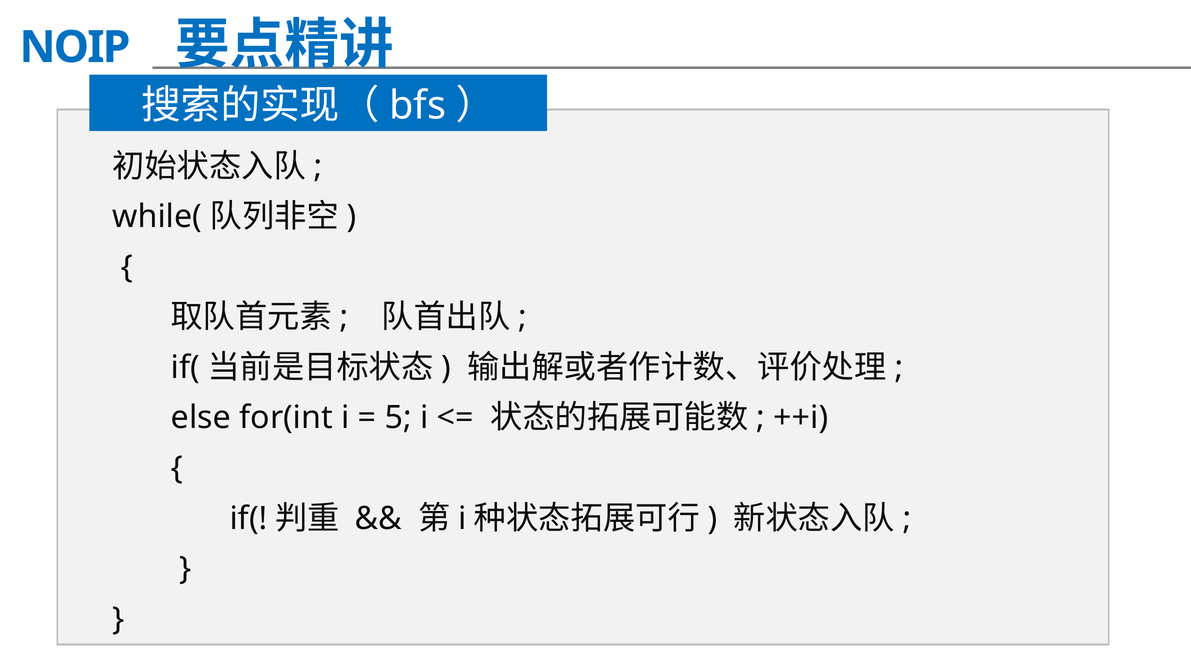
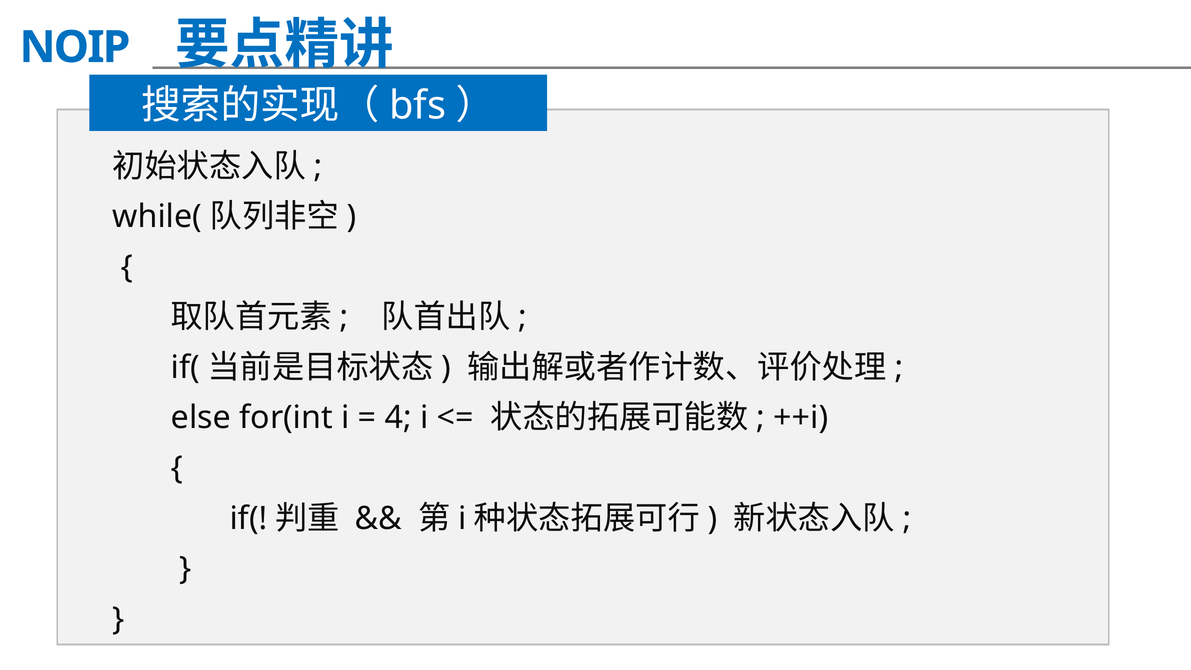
5: 5 -> 4
